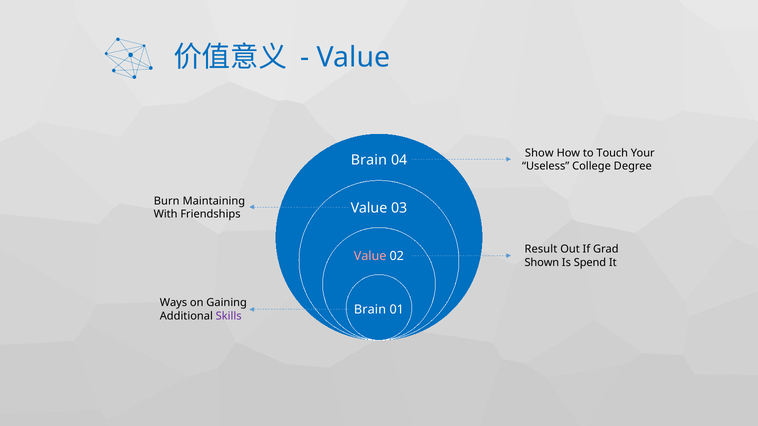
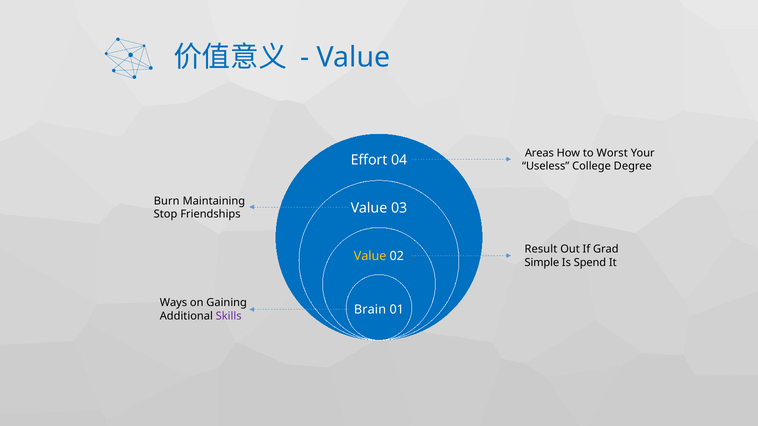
Show: Show -> Areas
Touch: Touch -> Worst
Brain at (369, 160): Brain -> Effort
With: With -> Stop
Value at (370, 256) colour: pink -> yellow
Shown: Shown -> Simple
